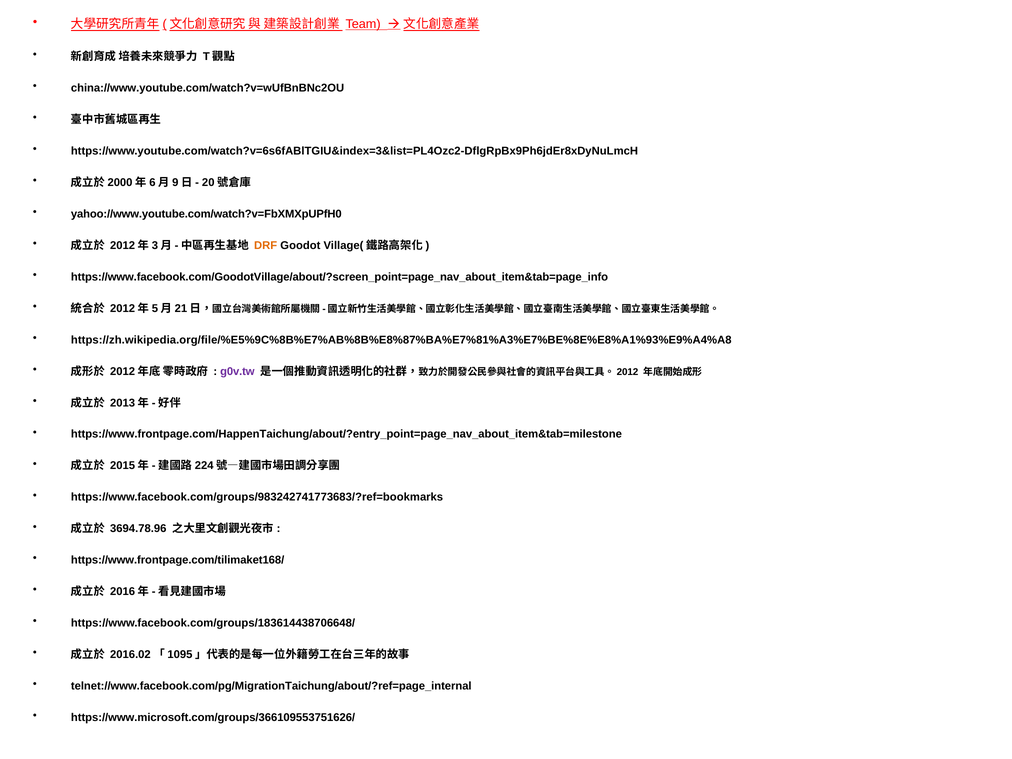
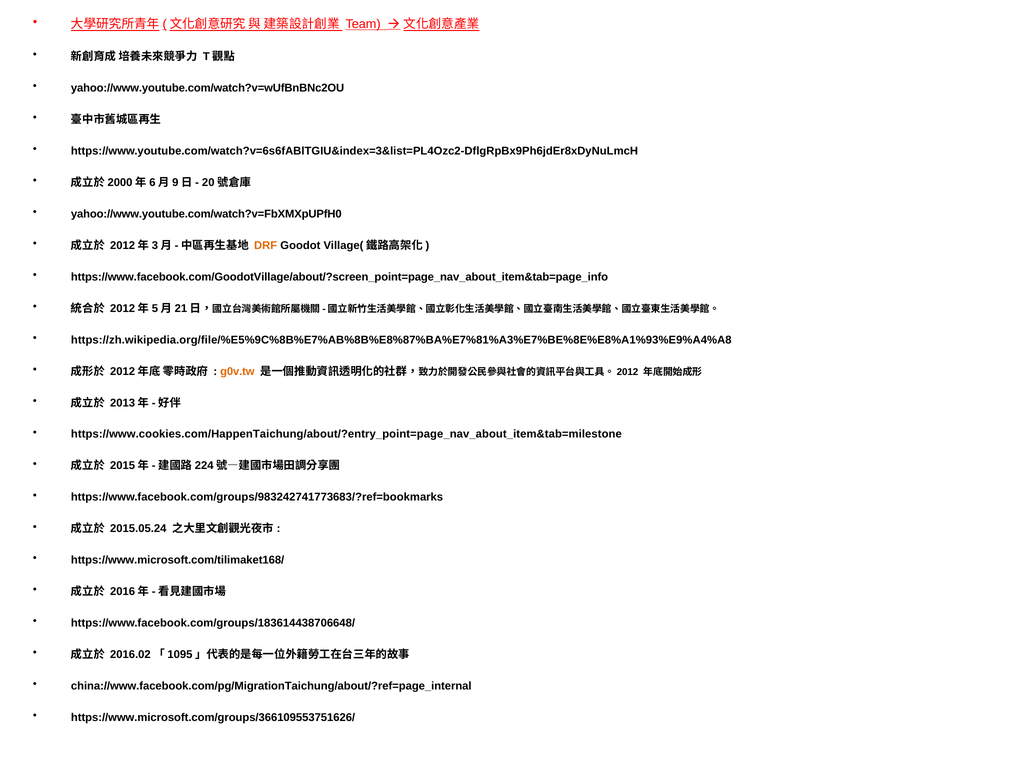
china://www.youtube.com/watch?v=wUfBnBNc2OU: china://www.youtube.com/watch?v=wUfBnBNc2OU -> yahoo://www.youtube.com/watch?v=wUfBnBNc2OU
g0v.tw colour: purple -> orange
https://www.frontpage.com/HappenTaichung/about/?entry_point=page_nav_about_item&tab=milestone: https://www.frontpage.com/HappenTaichung/about/?entry_point=page_nav_about_item&tab=milestone -> https://www.cookies.com/HappenTaichung/about/?entry_point=page_nav_about_item&tab=milestone
3694.78.96: 3694.78.96 -> 2015.05.24
https://www.frontpage.com/tilimaket168/: https://www.frontpage.com/tilimaket168/ -> https://www.microsoft.com/tilimaket168/
telnet://www.facebook.com/pg/MigrationTaichung/about/?ref=page_internal: telnet://www.facebook.com/pg/MigrationTaichung/about/?ref=page_internal -> china://www.facebook.com/pg/MigrationTaichung/about/?ref=page_internal
